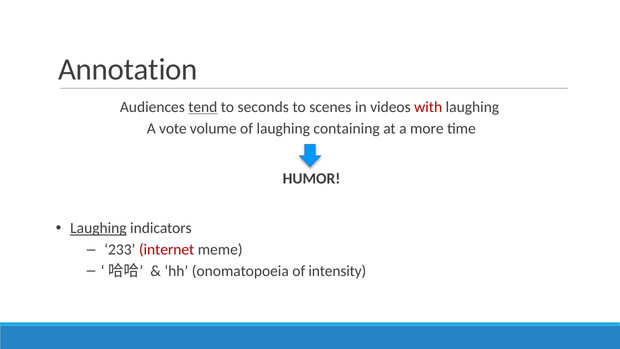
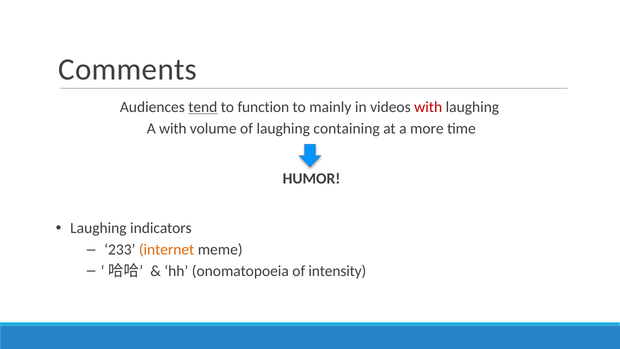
Annotation: Annotation -> Comments
seconds: seconds -> function
scenes: scenes -> mainly
A vote: vote -> with
Laughing at (98, 228) underline: present -> none
internet colour: red -> orange
